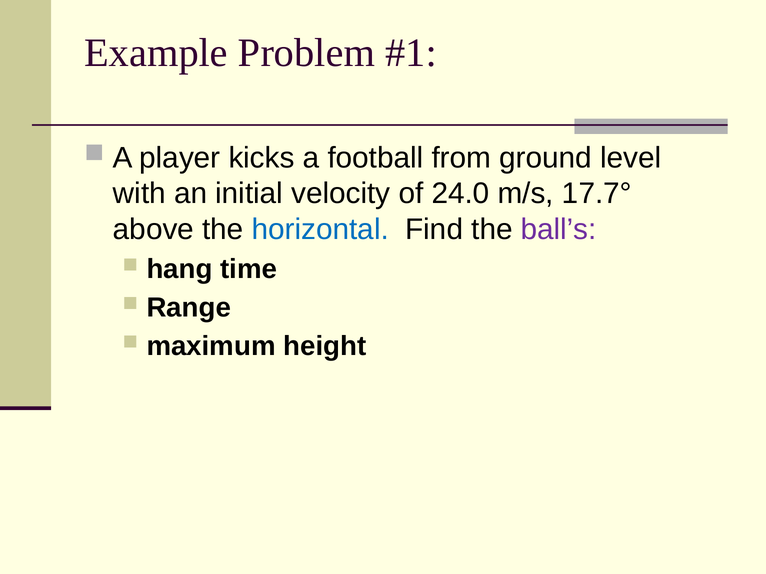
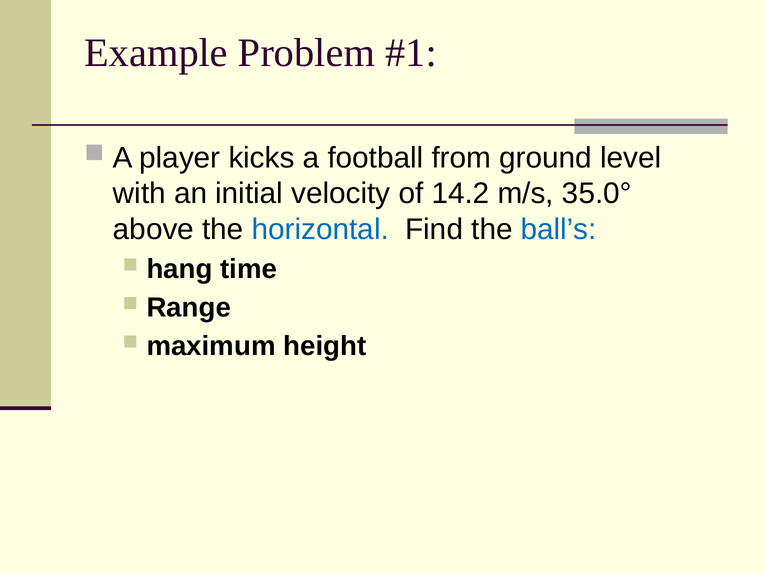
24.0: 24.0 -> 14.2
17.7°: 17.7° -> 35.0°
ball’s colour: purple -> blue
